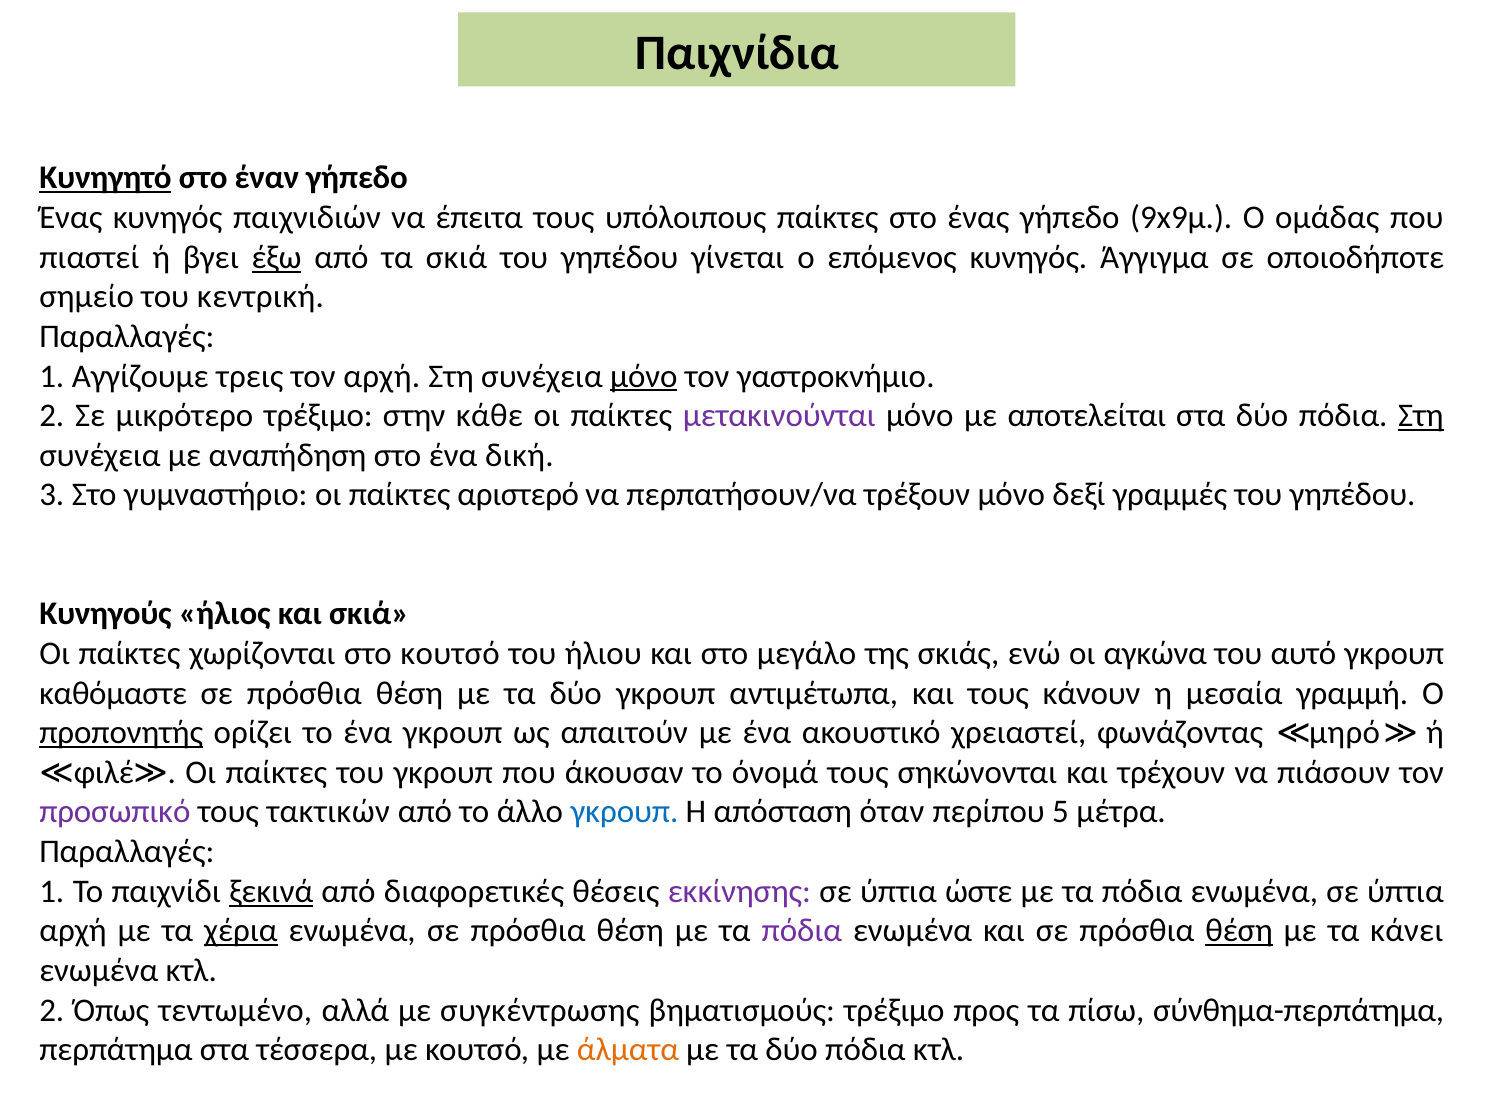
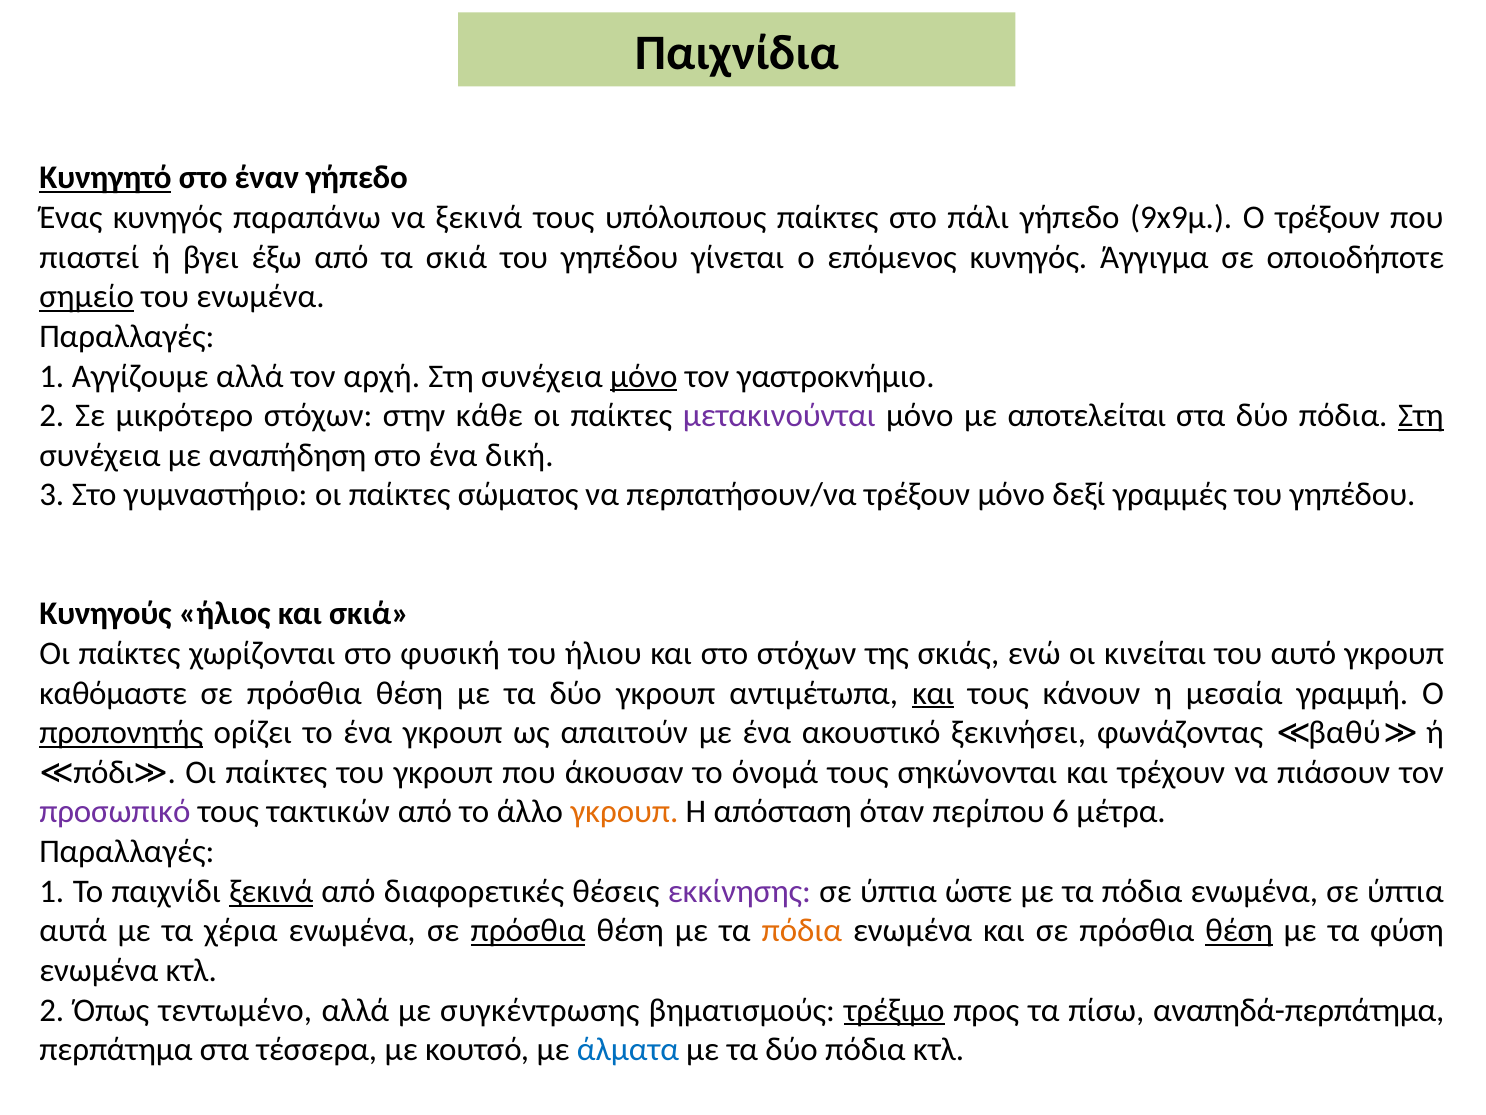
παιχνιδιών: παιχνιδιών -> παραπάνω
να έπειτα: έπειτα -> ξεκινά
στο ένας: ένας -> πάλι
Ο ομάδας: ομάδας -> τρέξουν
έξω underline: present -> none
σημείο underline: none -> present
του κεντρική: κεντρική -> ενωμένα
Αγγίζουμε τρεις: τρεις -> αλλά
μικρότερο τρέξιμο: τρέξιμο -> στόχων
αριστερό: αριστερό -> σώματος
στο κουτσό: κουτσό -> φυσική
στο μεγάλο: μεγάλο -> στόχων
αγκώνα: αγκώνα -> κινείται
και at (933, 693) underline: none -> present
χρειαστεί: χρειαστεί -> ξεκινήσει
μηρό: μηρό -> βαθύ
φιλέ: φιλέ -> πόδι
γκρουπ at (625, 812) colour: blue -> orange
5: 5 -> 6
αρχή at (73, 931): αρχή -> αυτά
χέρια underline: present -> none
πρόσθια at (528, 931) underline: none -> present
πόδια at (802, 931) colour: purple -> orange
κάνει: κάνει -> φύση
τρέξιμο at (894, 1010) underline: none -> present
σύνθημα-περπάτημα: σύνθημα-περπάτημα -> αναπηδά-περπάτημα
άλματα colour: orange -> blue
